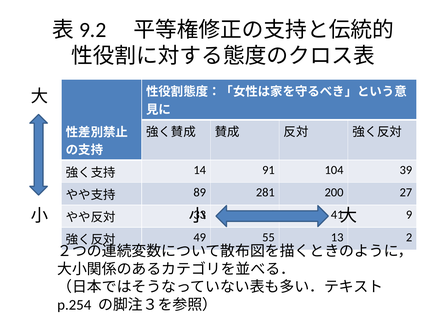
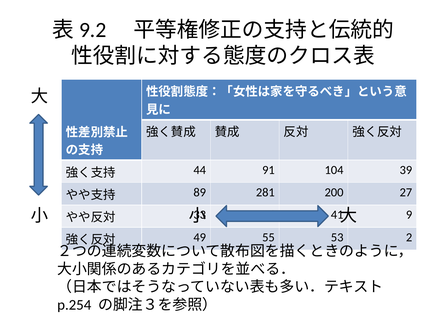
14: 14 -> 44
13: 13 -> 53
